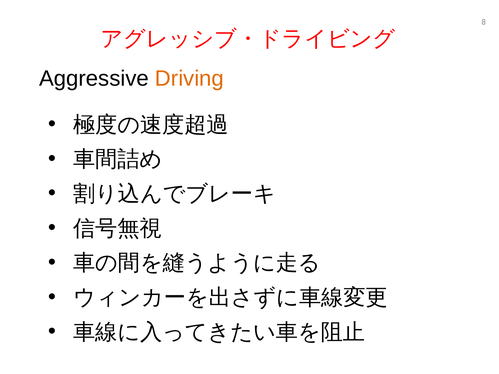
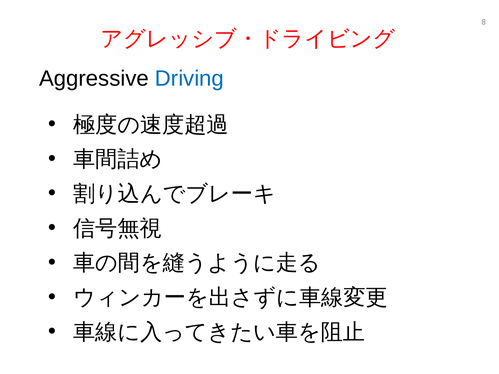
Driving colour: orange -> blue
